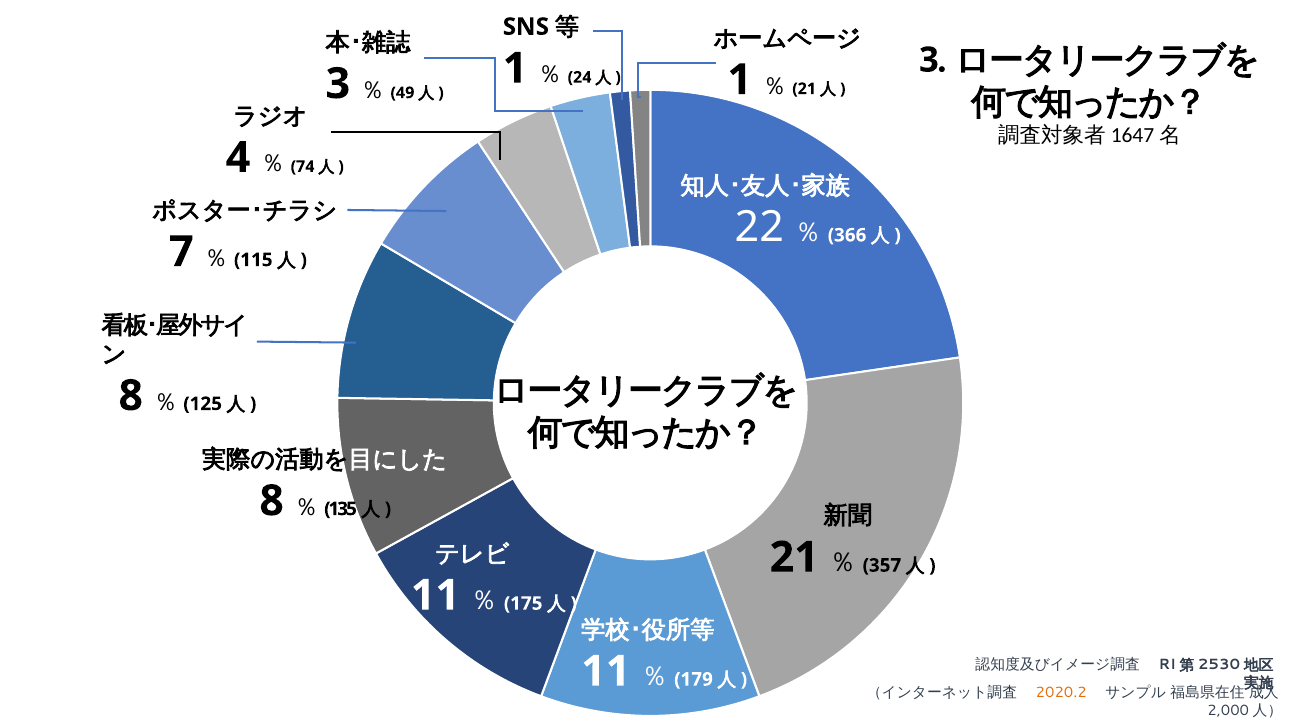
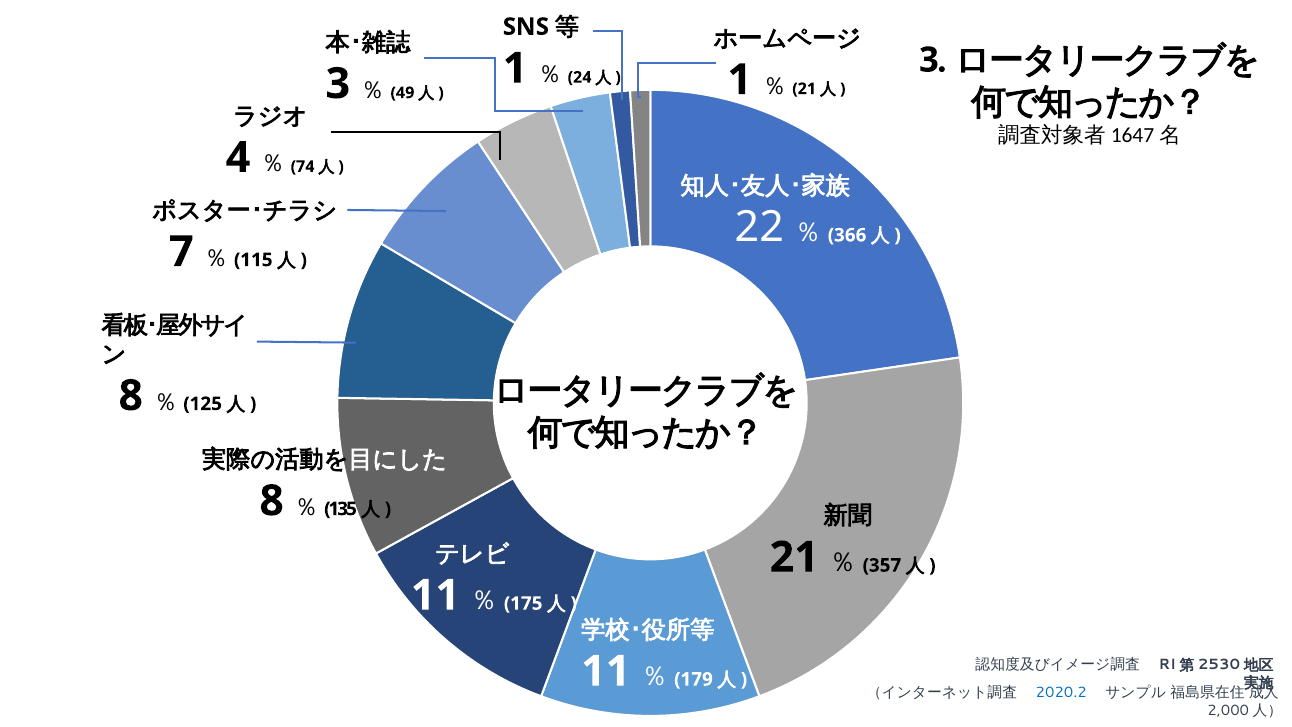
2020.2 colour: orange -> blue
